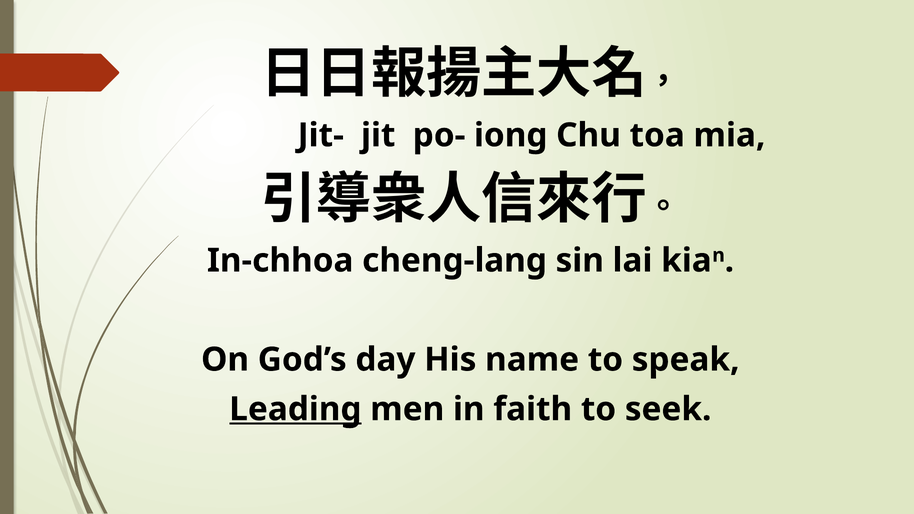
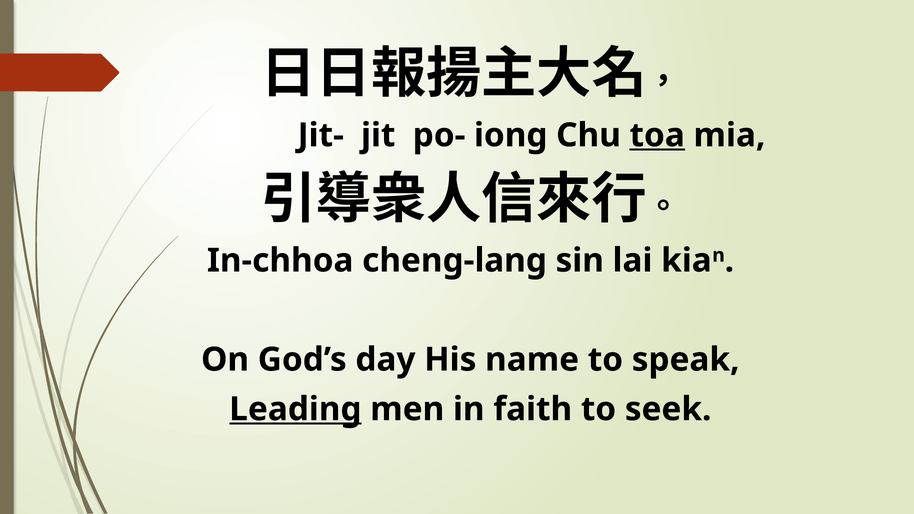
toa underline: none -> present
